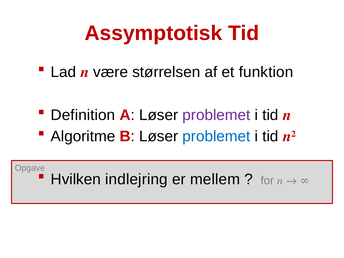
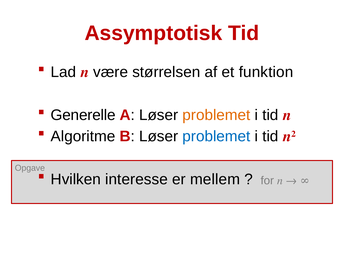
Definition: Definition -> Generelle
problemet at (216, 115) colour: purple -> orange
indlejring: indlejring -> interesse
